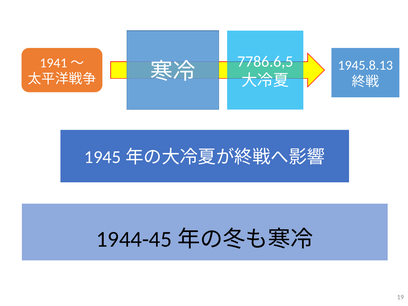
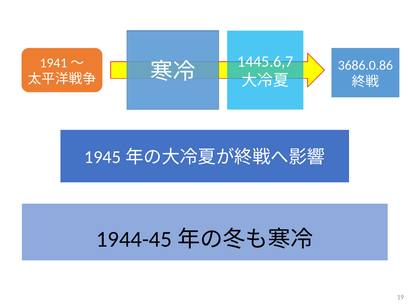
7786.6,5: 7786.6,5 -> 1445.6,7
1945.8.13: 1945.8.13 -> 3686.0.86
